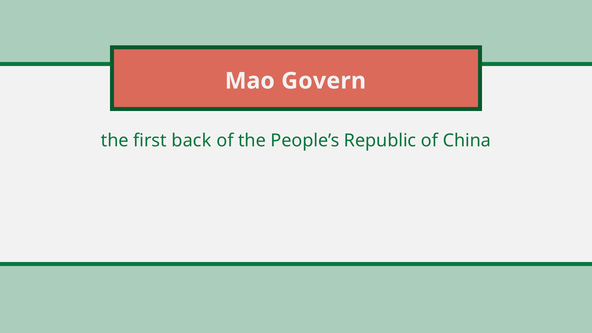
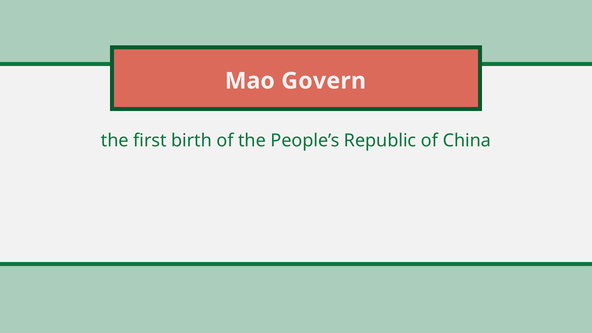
back: back -> birth
